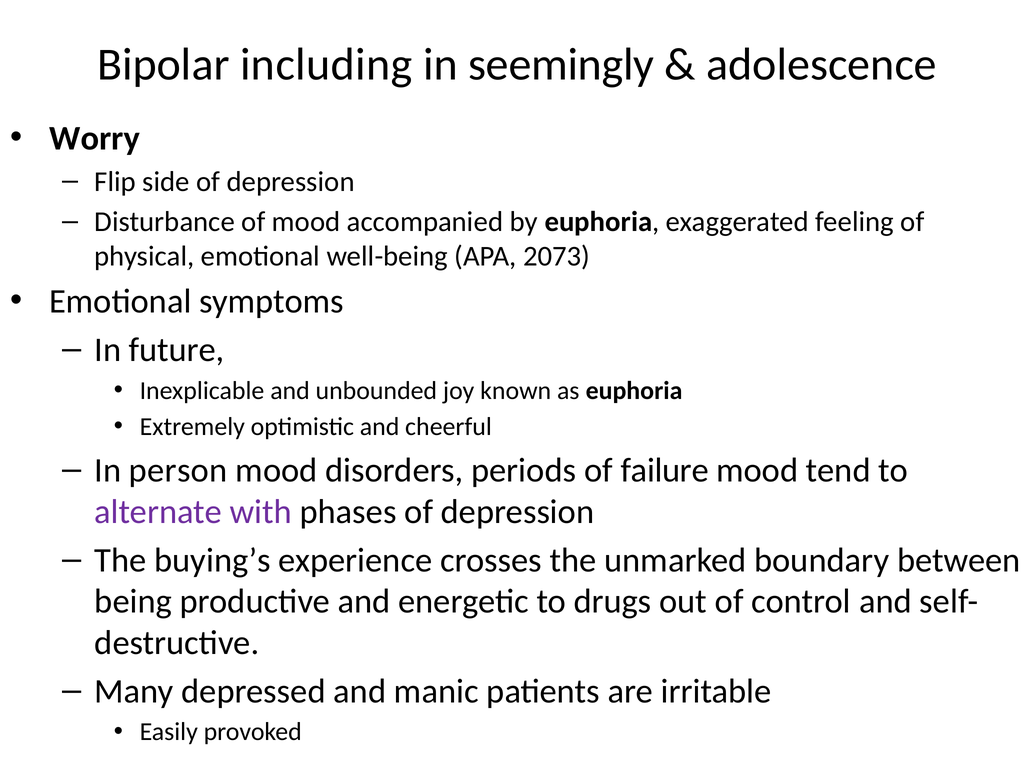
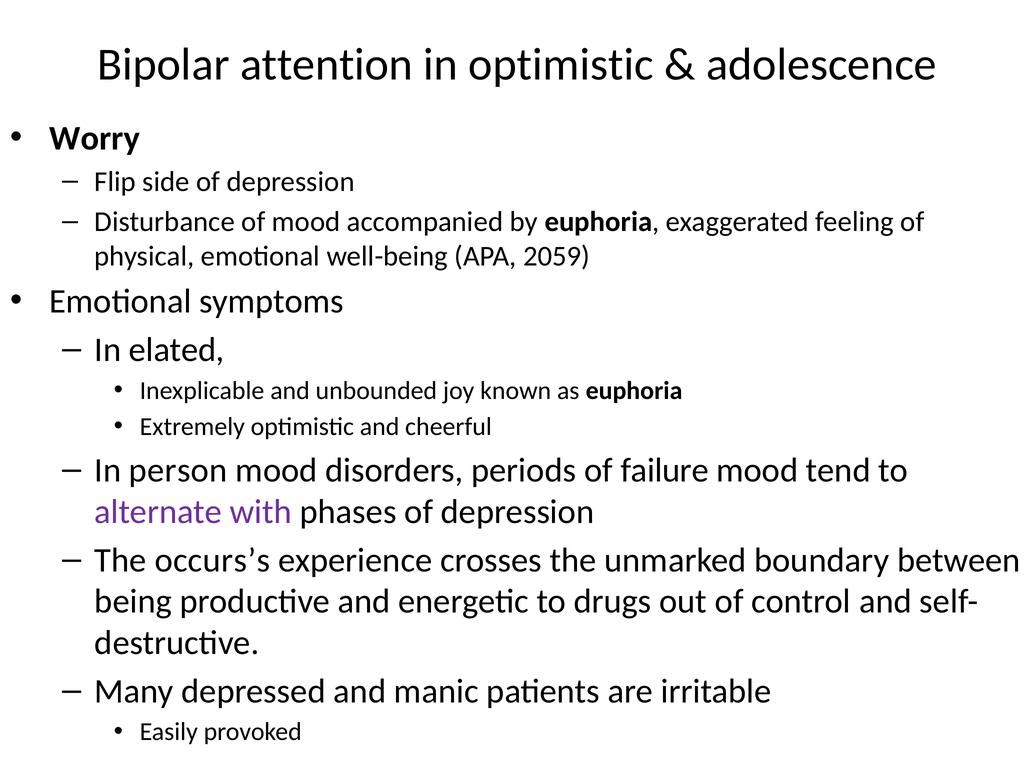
including: including -> attention
in seemingly: seemingly -> optimistic
2073: 2073 -> 2059
future: future -> elated
buying’s: buying’s -> occurs’s
